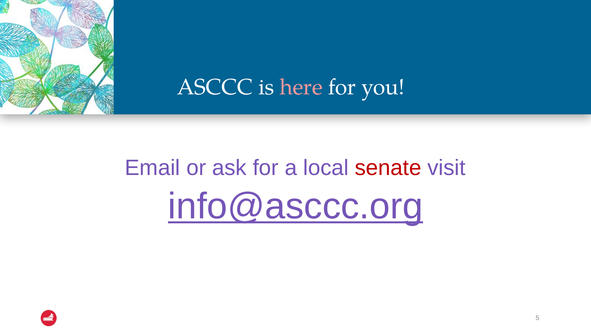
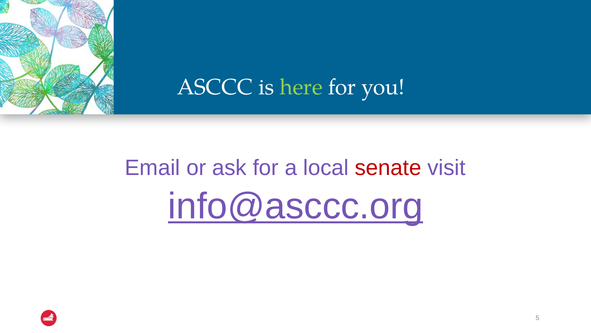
here colour: pink -> light green
